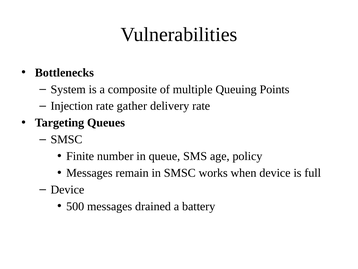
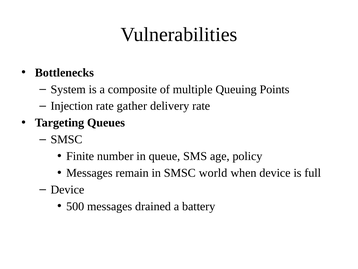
works: works -> world
